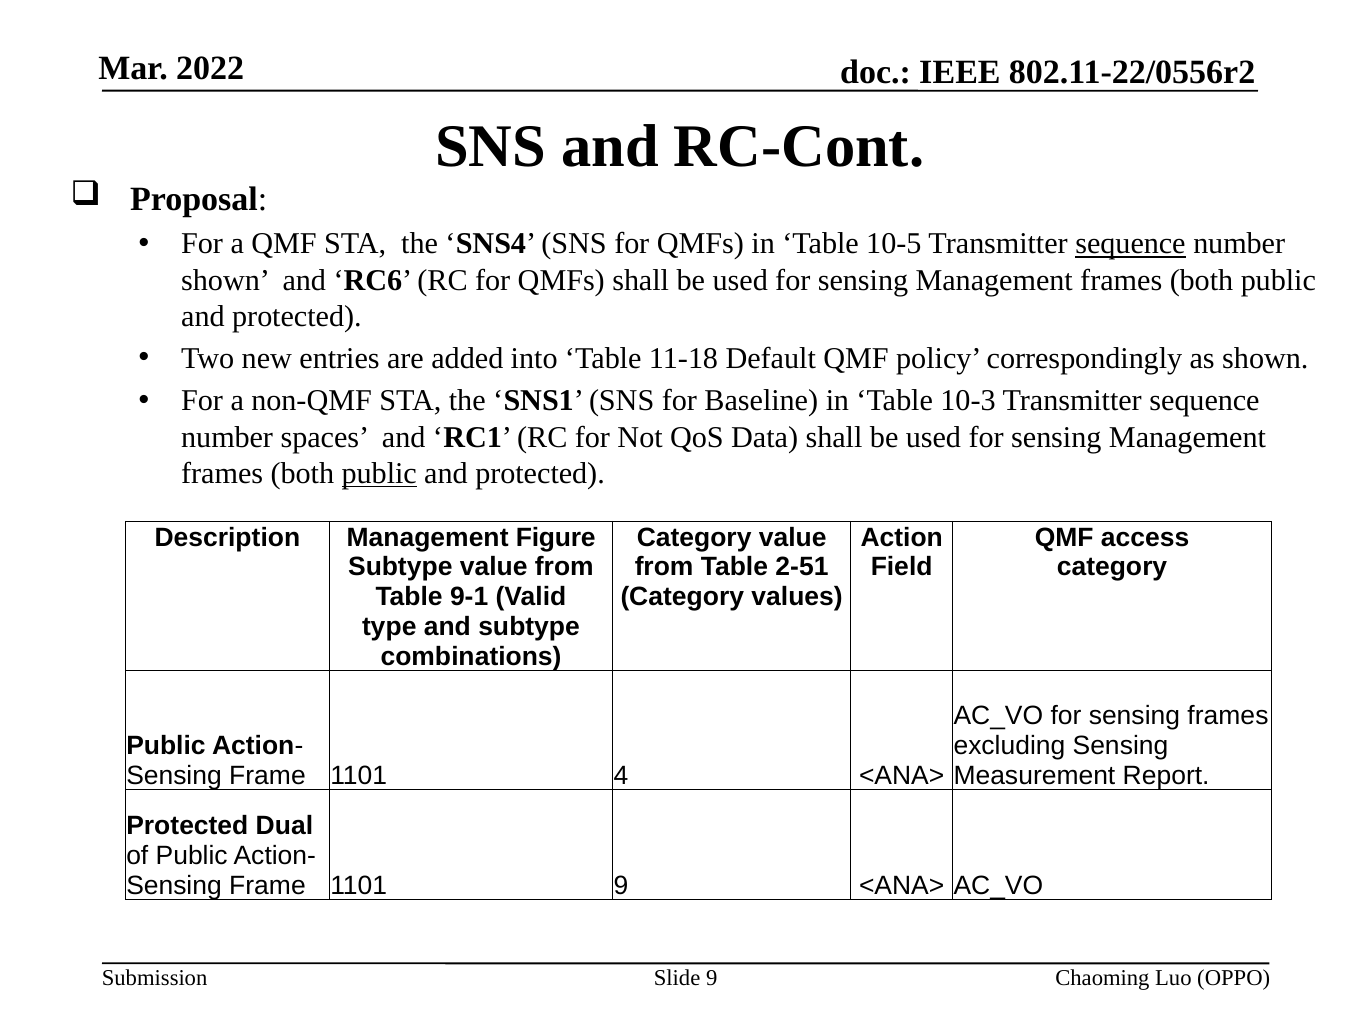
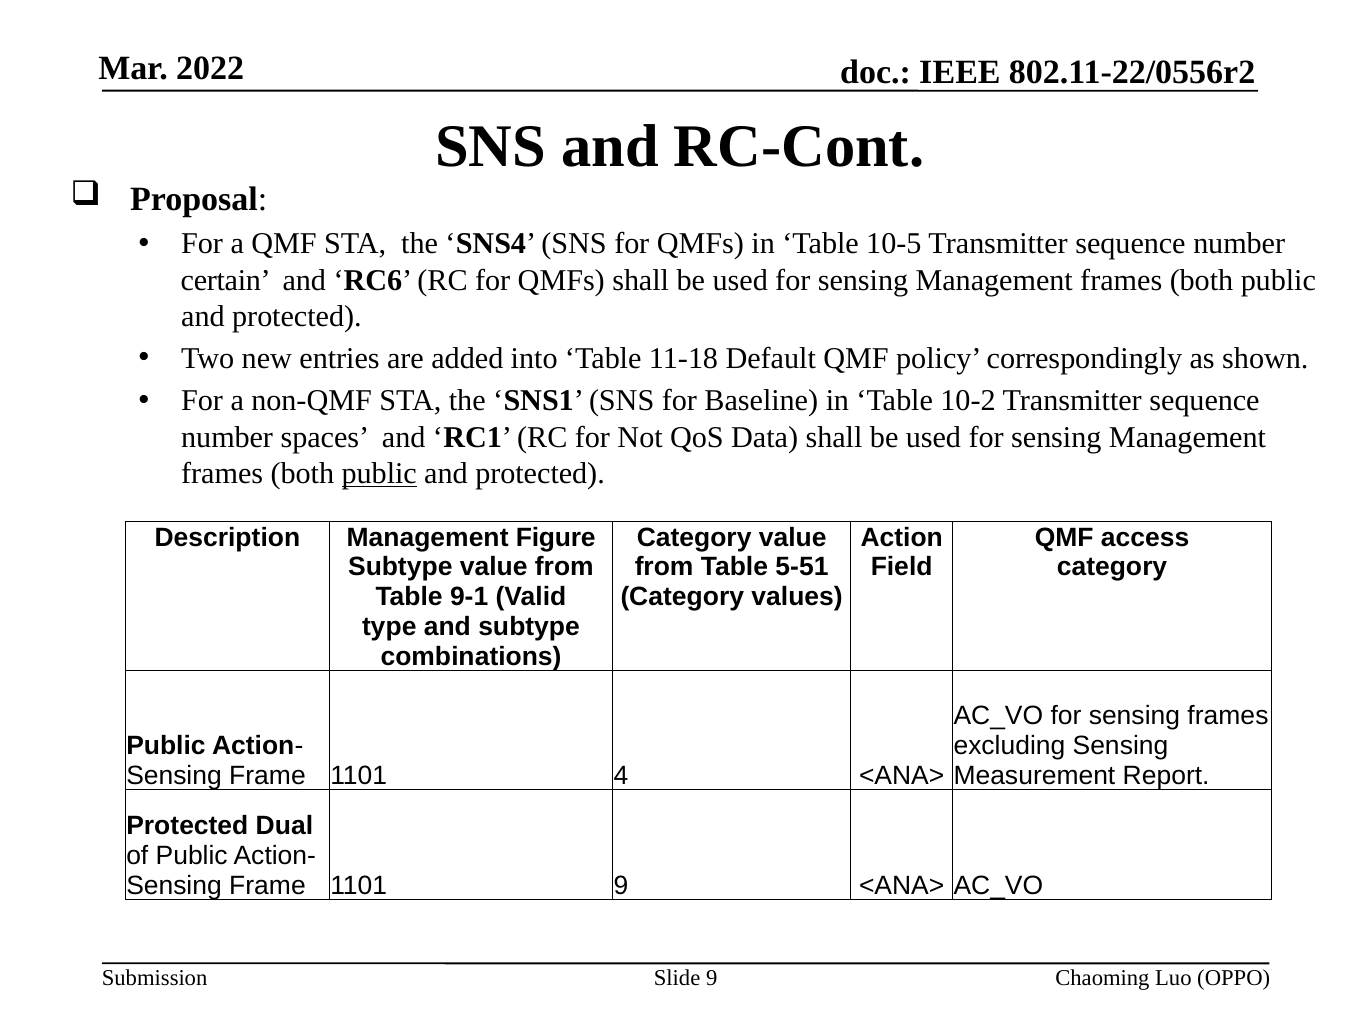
sequence at (1130, 244) underline: present -> none
shown at (226, 280): shown -> certain
10-3: 10-3 -> 10-2
2-51: 2-51 -> 5-51
